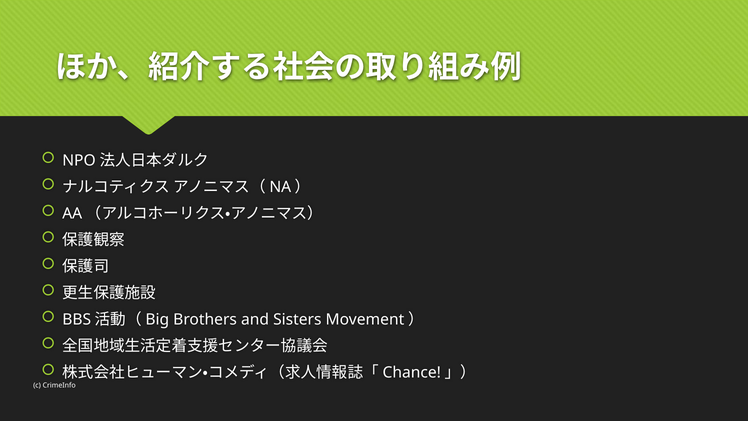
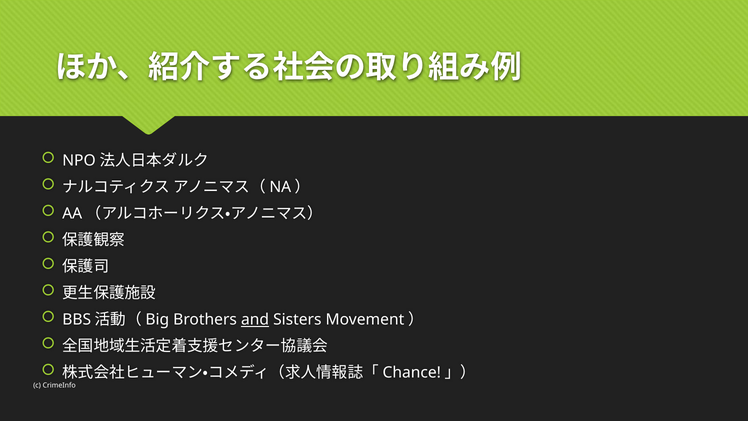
and underline: none -> present
